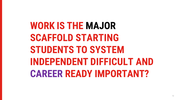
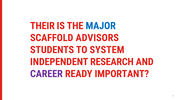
WORK: WORK -> THEIR
MAJOR colour: black -> blue
STARTING: STARTING -> ADVISORS
DIFFICULT: DIFFICULT -> RESEARCH
